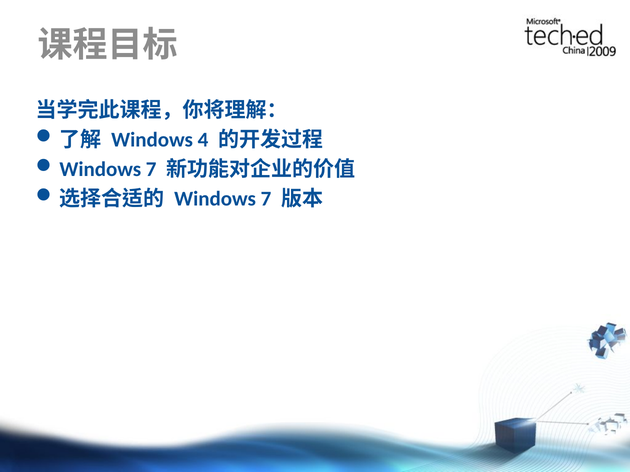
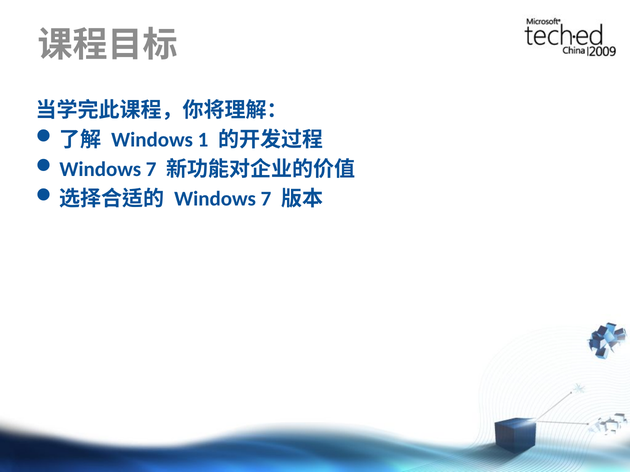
4: 4 -> 1
